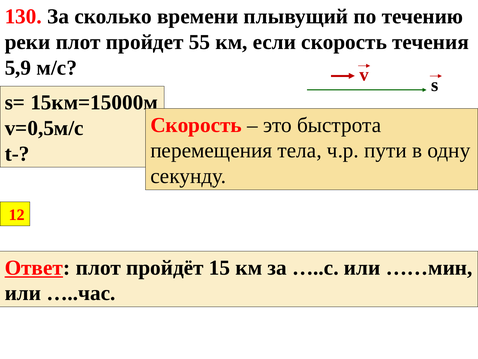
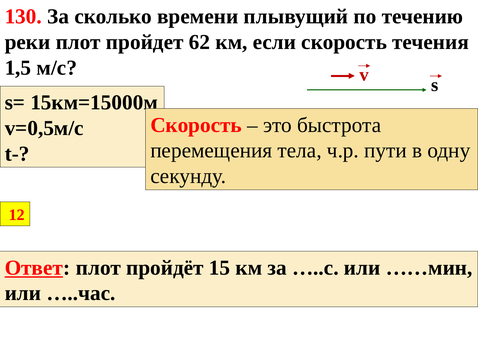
55: 55 -> 62
5,9: 5,9 -> 1,5
